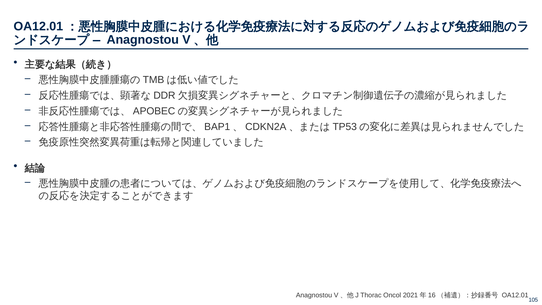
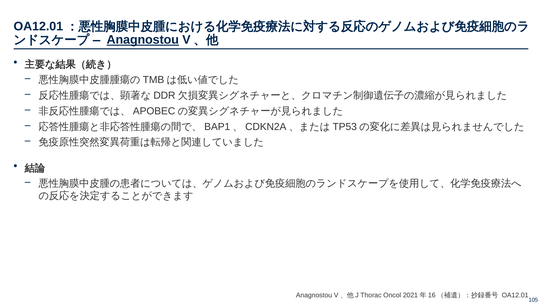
Anagnostou at (143, 40) underline: none -> present
